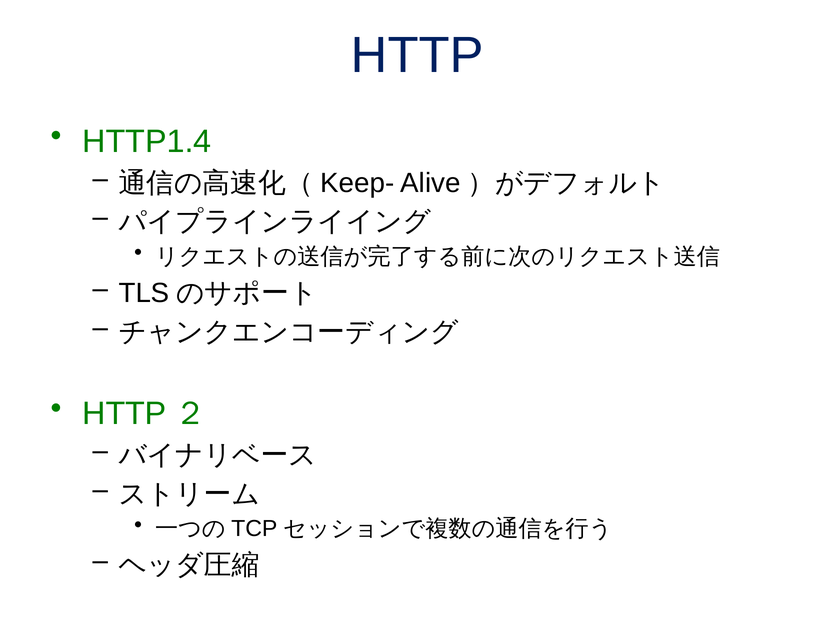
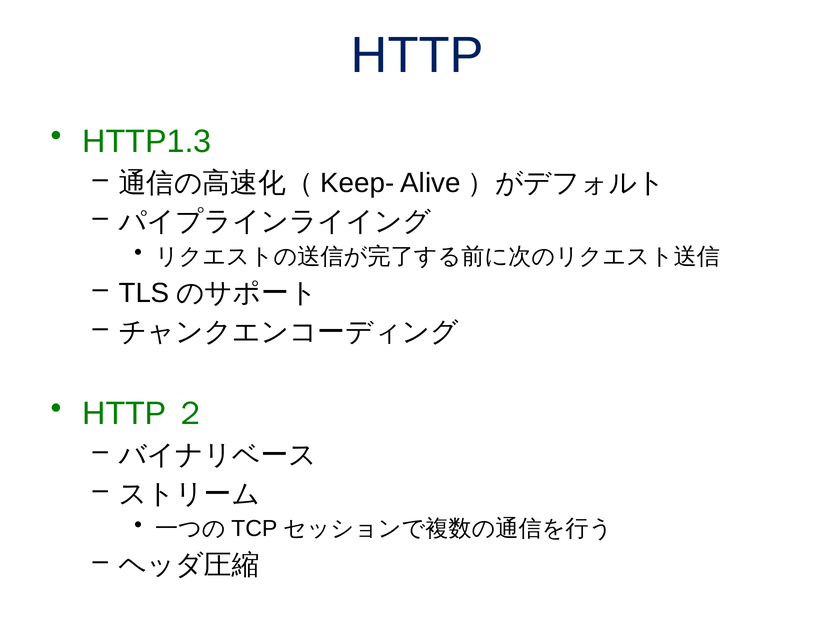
HTTP1.4: HTTP1.4 -> HTTP1.3
